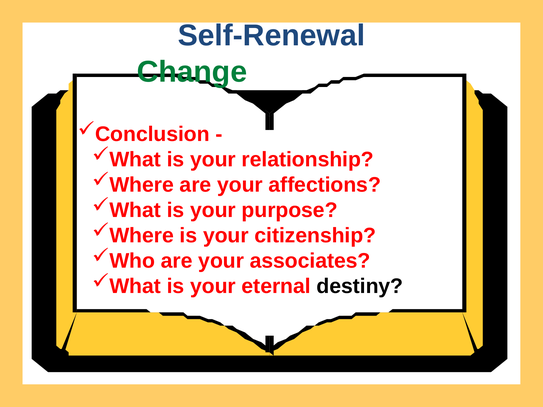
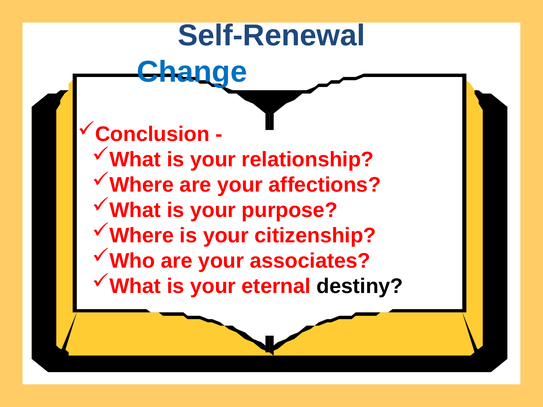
Change colour: green -> blue
